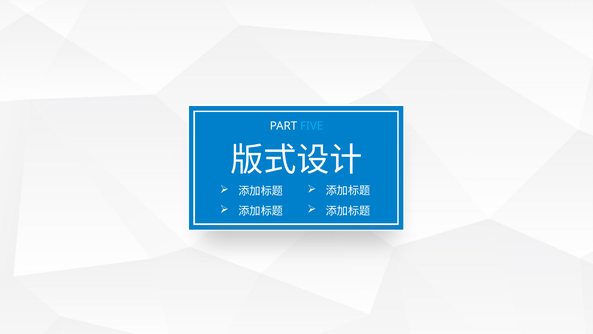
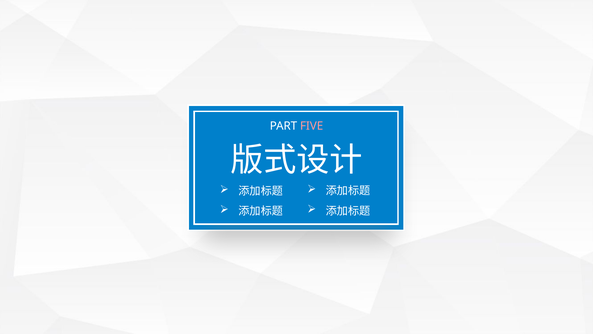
FIVE colour: light blue -> pink
